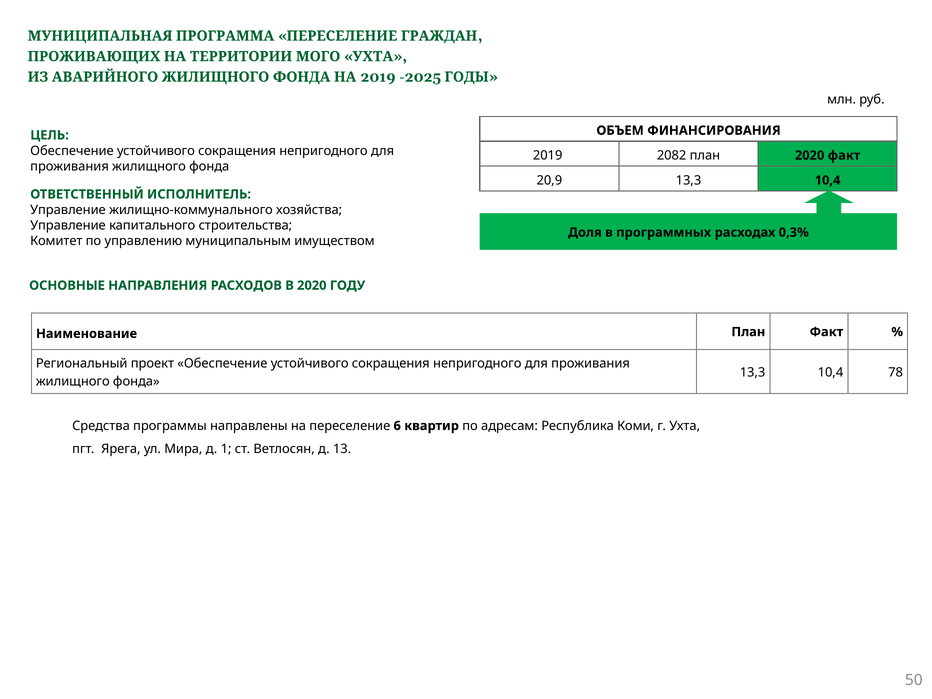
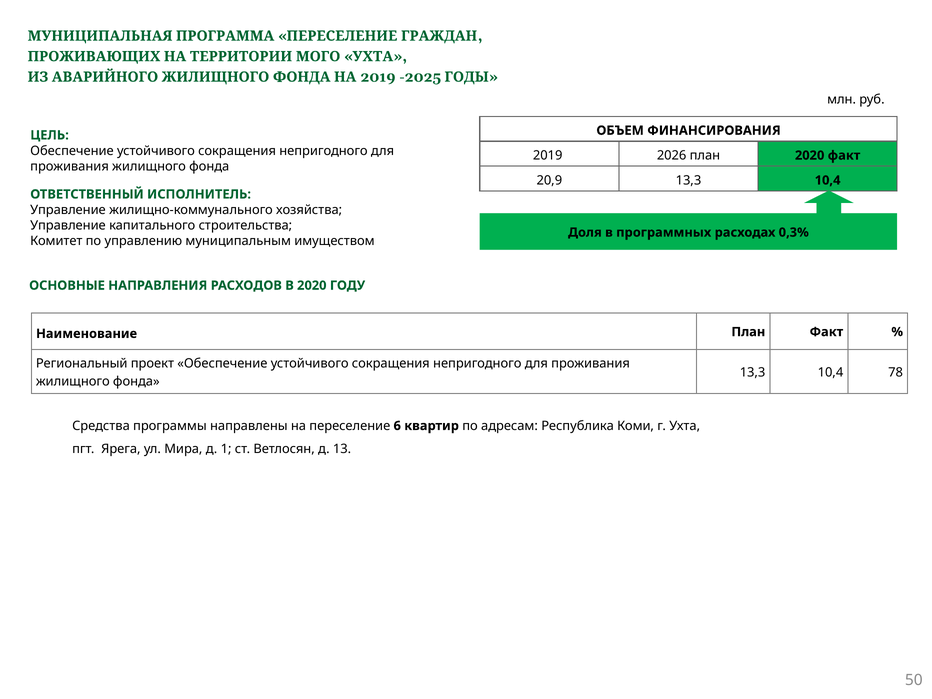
2082: 2082 -> 2026
